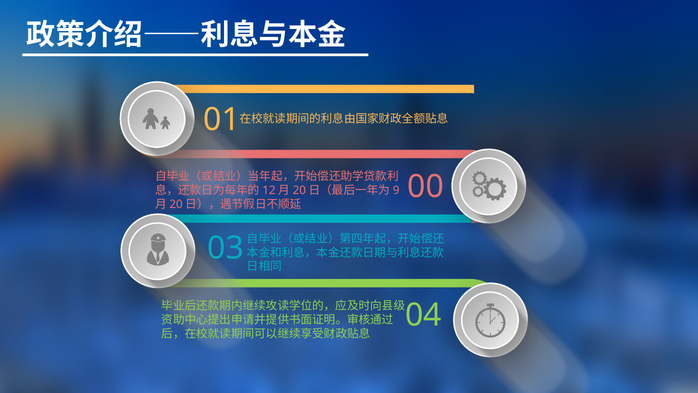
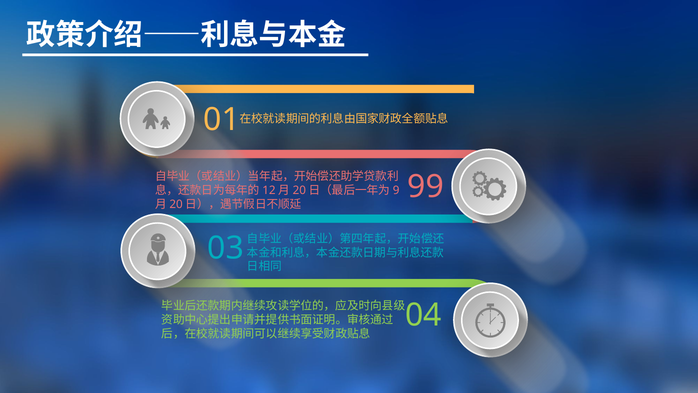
00: 00 -> 99
